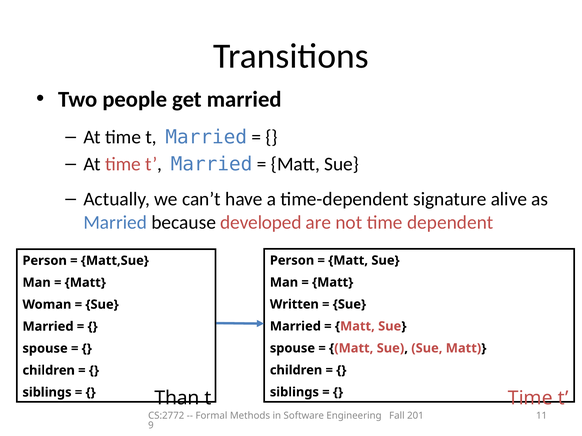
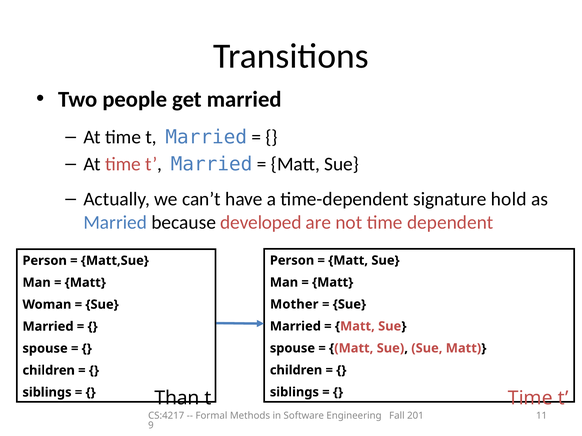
alive: alive -> hold
Written: Written -> Mother
CS:2772: CS:2772 -> CS:4217
